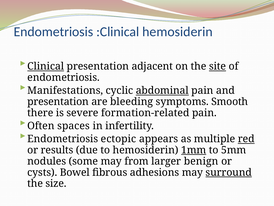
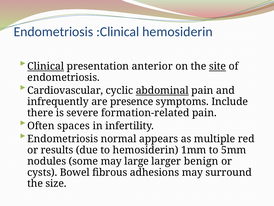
adjacent: adjacent -> anterior
Manifestations: Manifestations -> Cardiovascular
presentation at (58, 101): presentation -> infrequently
bleeding: bleeding -> presence
Smooth: Smooth -> Include
ectopic: ectopic -> normal
red underline: present -> none
1mm underline: present -> none
from: from -> large
surround underline: present -> none
